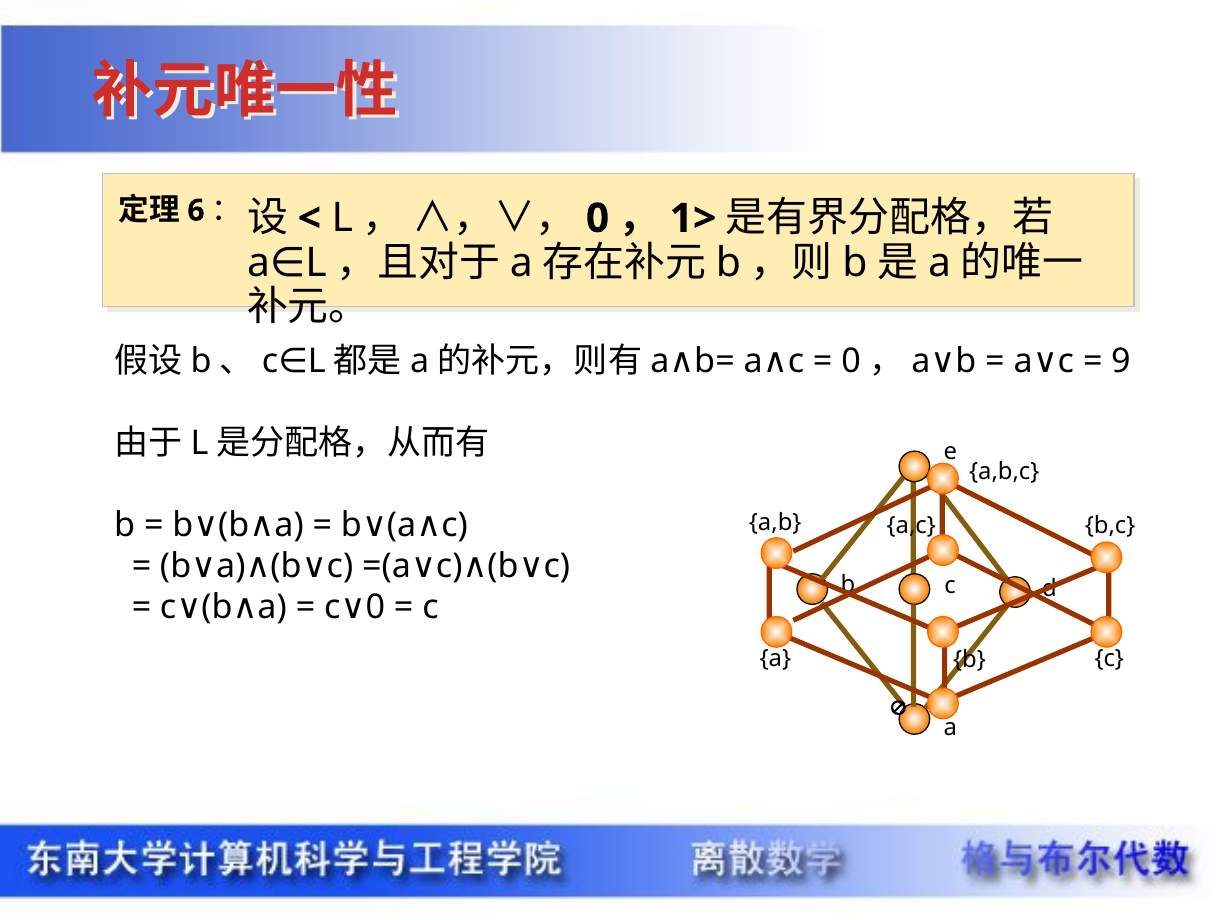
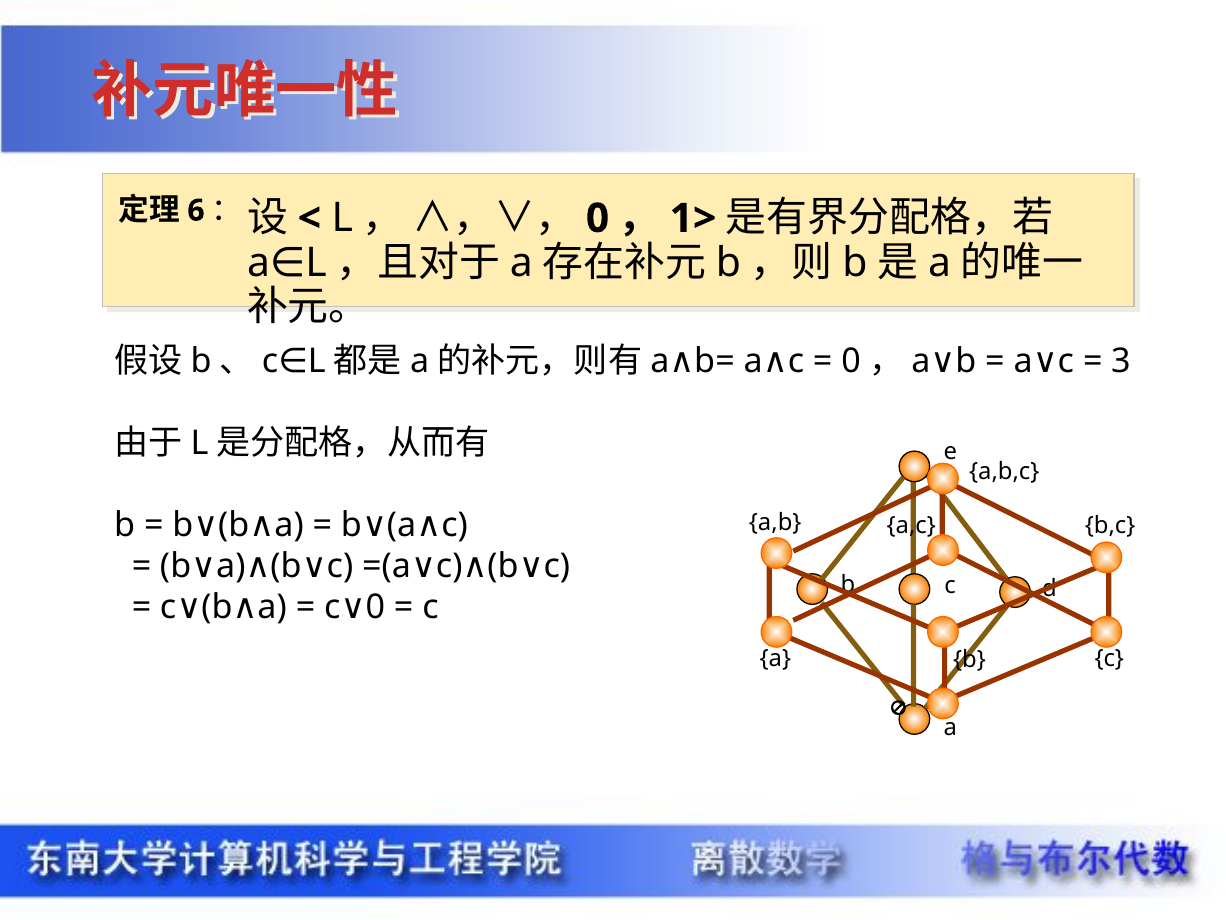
9: 9 -> 3
